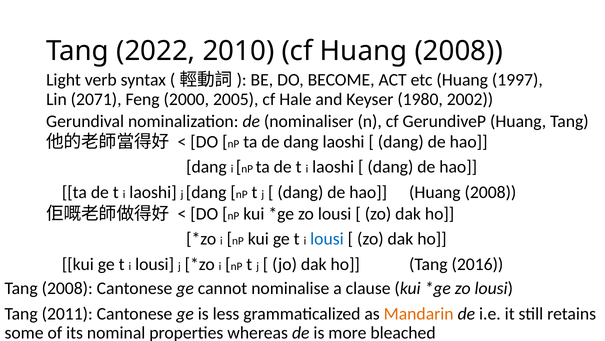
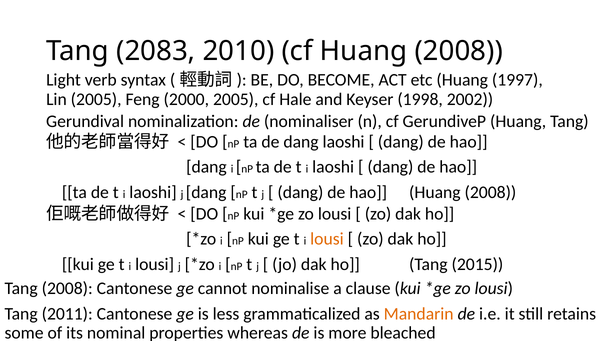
2022: 2022 -> 2083
Lin 2071: 2071 -> 2005
1980: 1980 -> 1998
lousi at (327, 239) colour: blue -> orange
2016: 2016 -> 2015
